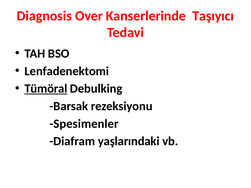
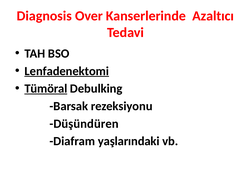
Taşıyıcı: Taşıyıcı -> Azaltıcı
Lenfadenektomi underline: none -> present
Spesimenler: Spesimenler -> Düşündüren
